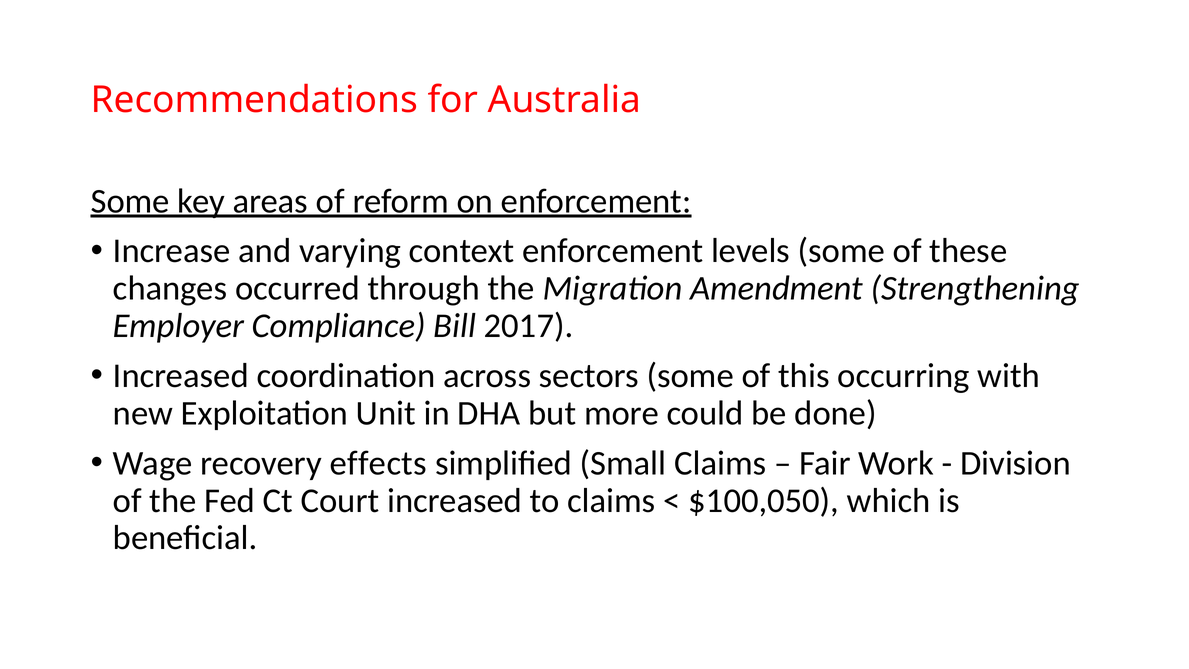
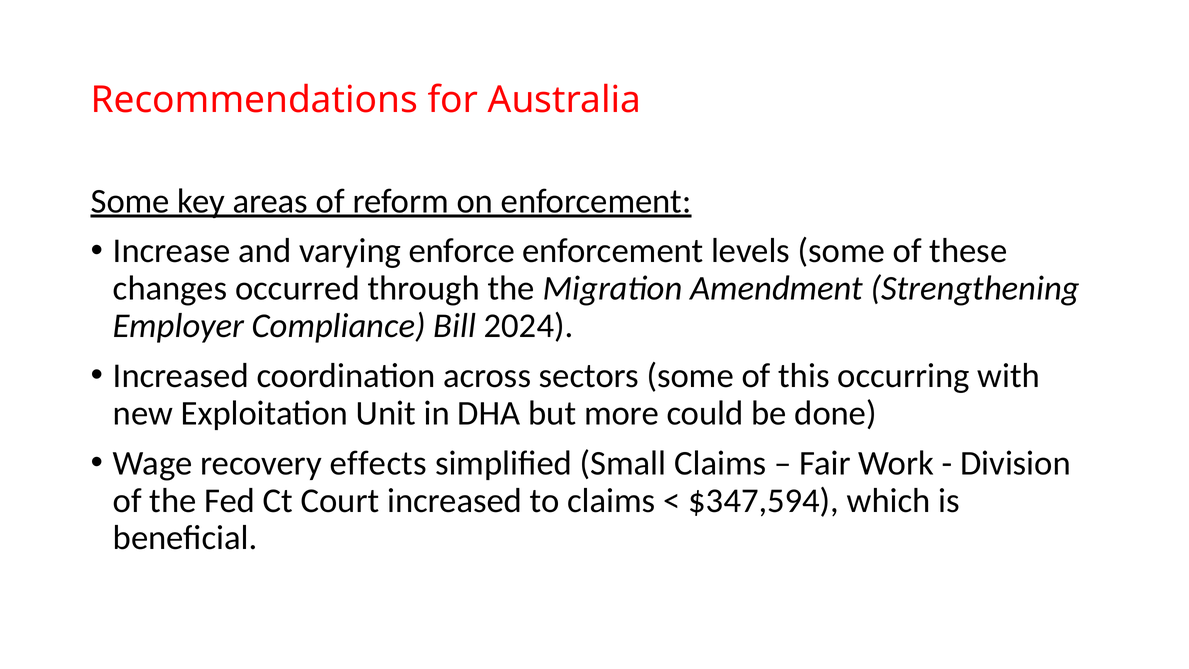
context: context -> enforce
2017: 2017 -> 2024
$100,050: $100,050 -> $347,594
